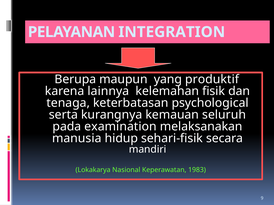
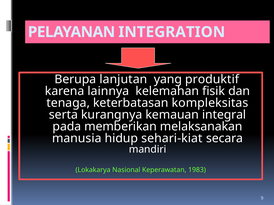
maupun: maupun -> lanjutan
psychological: psychological -> kompleksitas
seluruh: seluruh -> integral
examination: examination -> memberikan
sehari-fisik: sehari-fisik -> sehari-kiat
